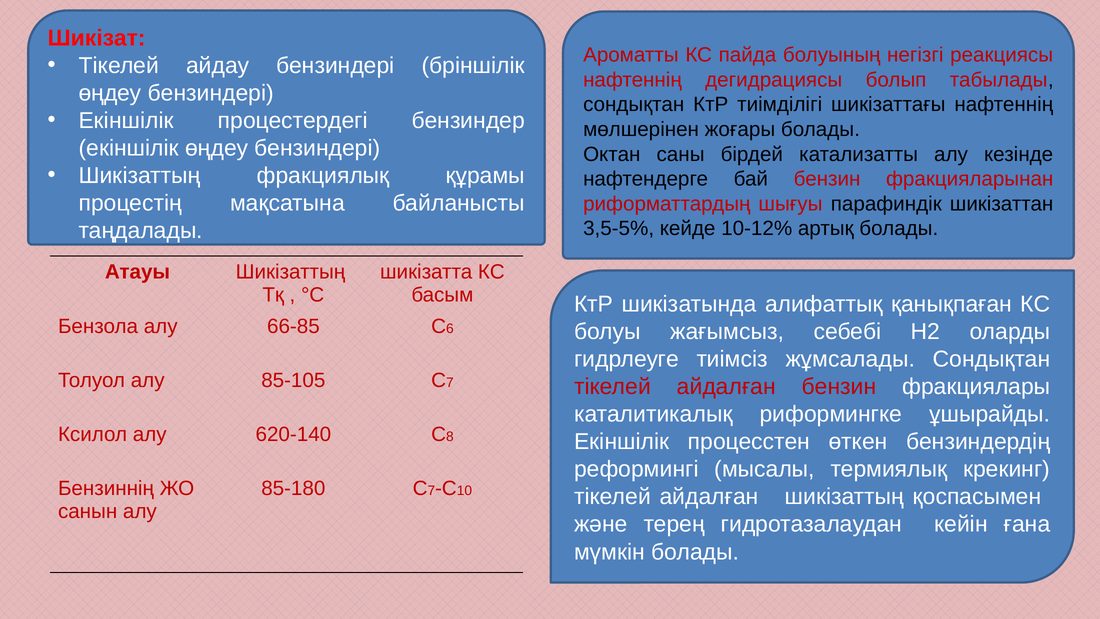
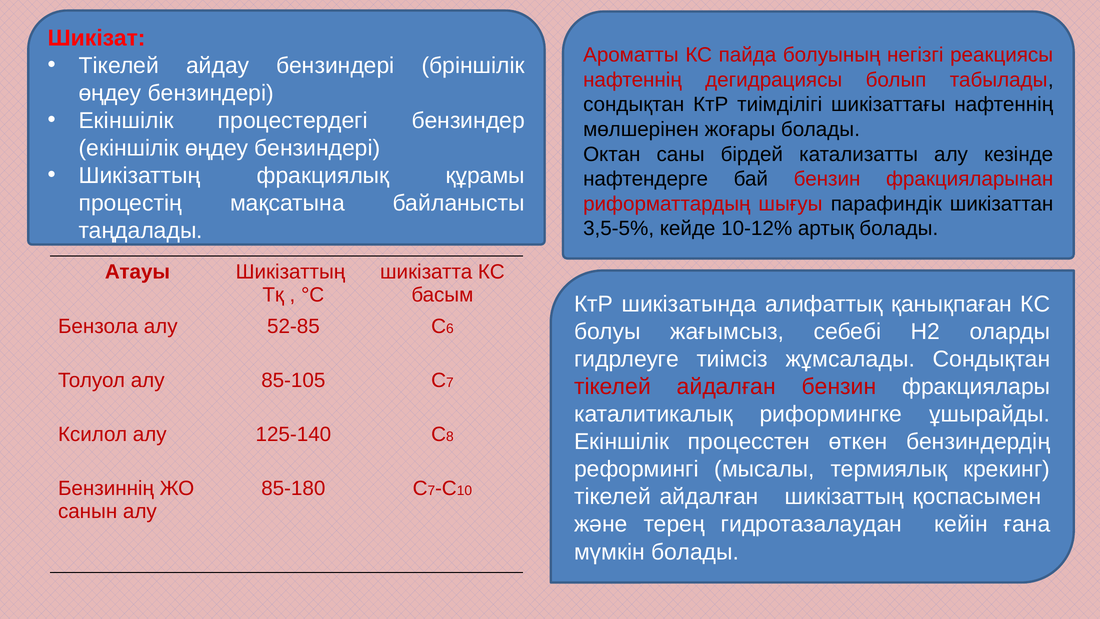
66-85: 66-85 -> 52-85
620-140: 620-140 -> 125-140
